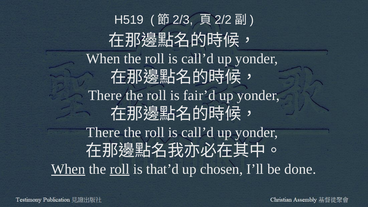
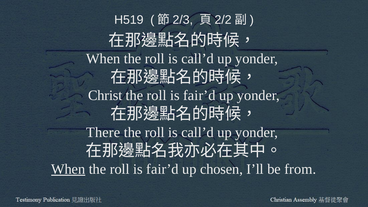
There at (105, 95): There -> Christ
roll at (120, 169) underline: present -> none
that’d at (163, 169): that’d -> fair’d
done: done -> from
